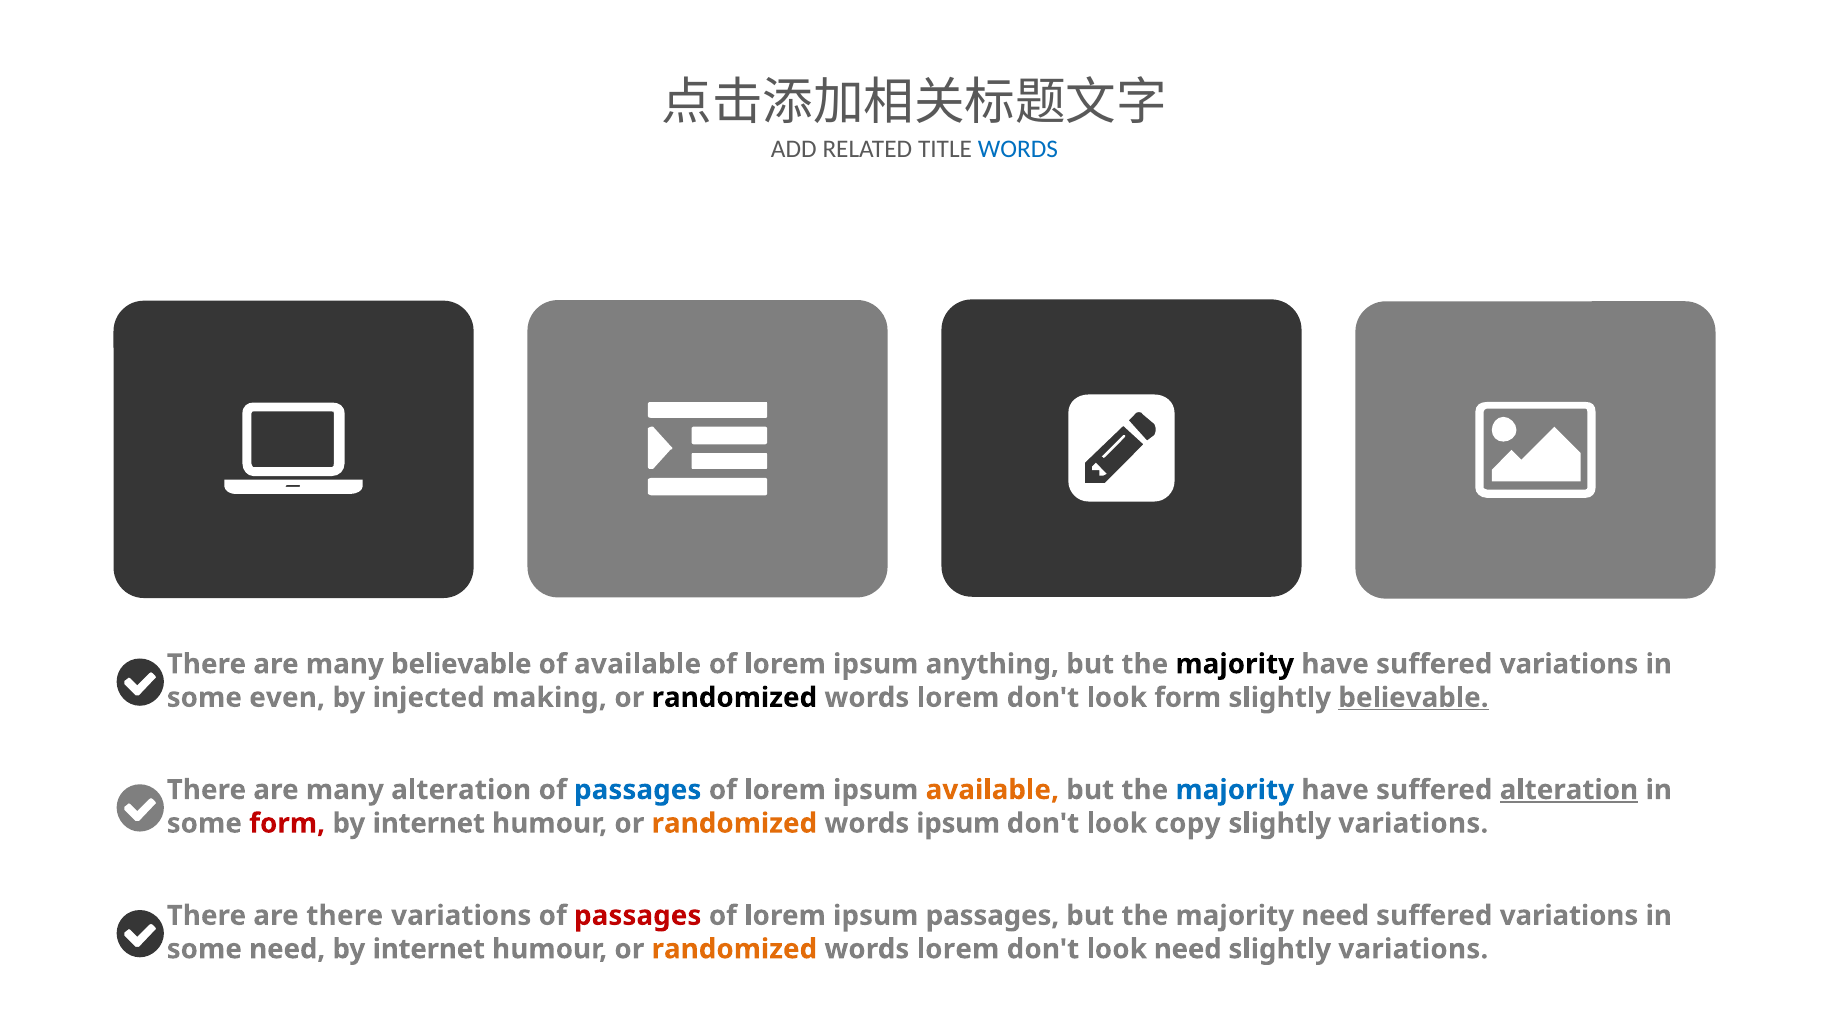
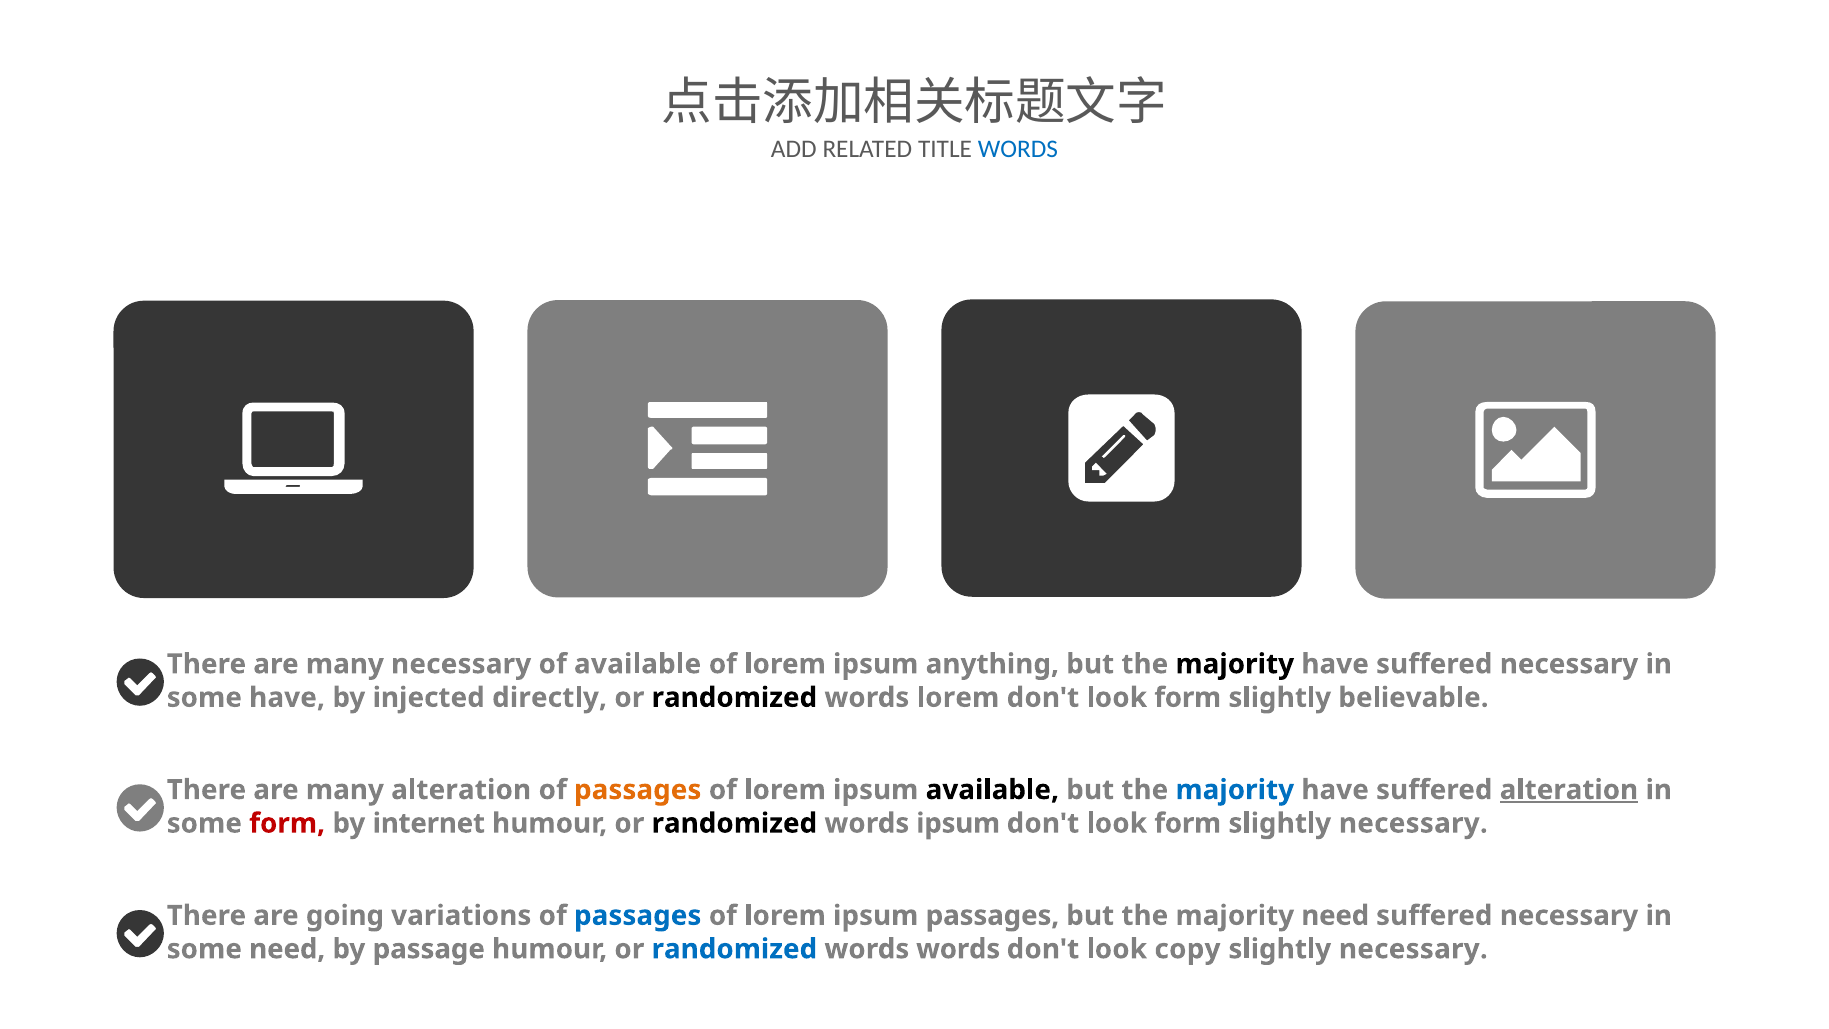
many believable: believable -> necessary
have suffered variations: variations -> necessary
some even: even -> have
making: making -> directly
believable at (1413, 697) underline: present -> none
passages at (638, 790) colour: blue -> orange
available at (992, 790) colour: orange -> black
randomized at (734, 823) colour: orange -> black
copy at (1187, 823): copy -> form
variations at (1413, 823): variations -> necessary
are there: there -> going
passages at (638, 915) colour: red -> blue
variations at (1569, 915): variations -> necessary
internet at (429, 949): internet -> passage
randomized at (734, 949) colour: orange -> blue
lorem at (958, 949): lorem -> words
look need: need -> copy
variations at (1413, 949): variations -> necessary
